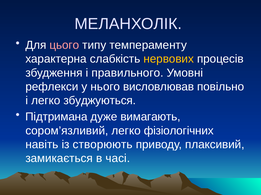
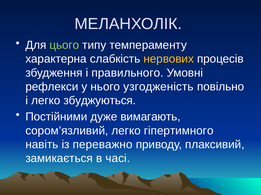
цього colour: pink -> light green
висловлював: висловлював -> узгодженість
Підтримана: Підтримана -> Постійними
фізіологічних: фізіологічних -> гіпертимного
створюють: створюють -> переважно
